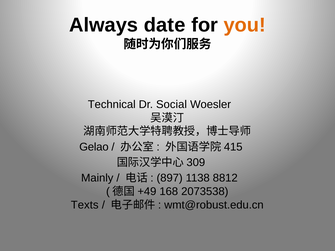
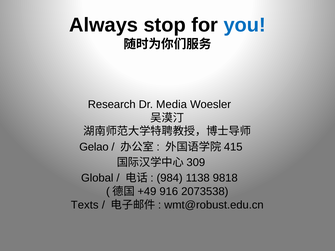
date: date -> stop
you colour: orange -> blue
Technical: Technical -> Research
Social: Social -> Media
Mainly: Mainly -> Global
897: 897 -> 984
8812: 8812 -> 9818
168: 168 -> 916
